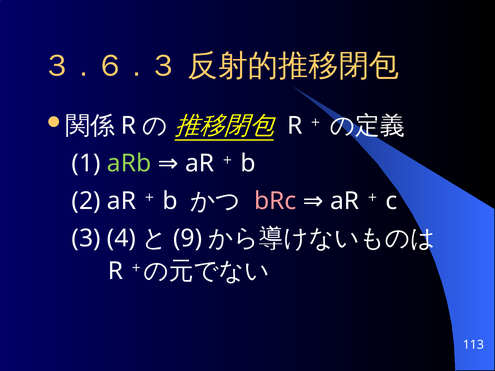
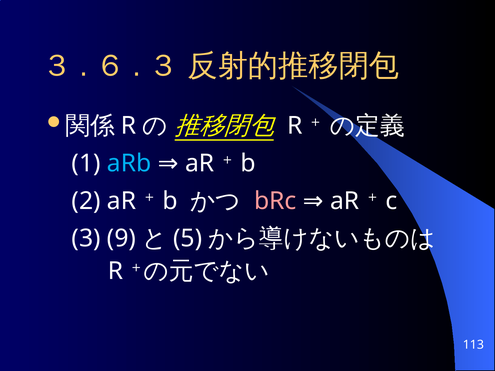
aRb colour: light green -> light blue
4: 4 -> 9
9: 9 -> 5
